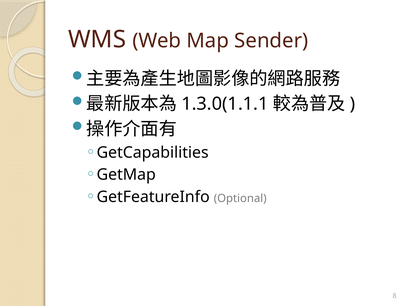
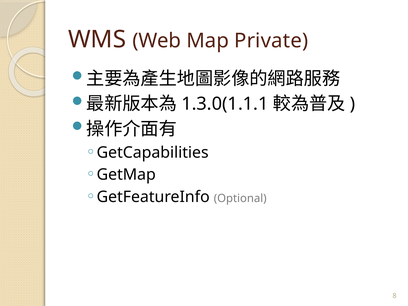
Sender: Sender -> Private
